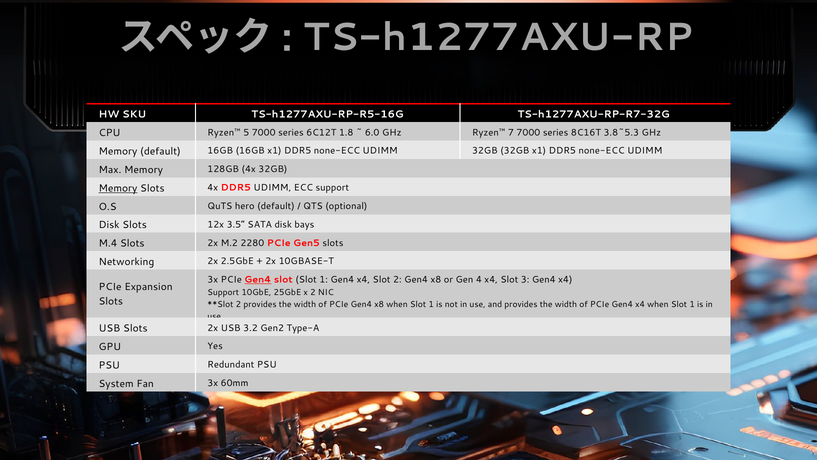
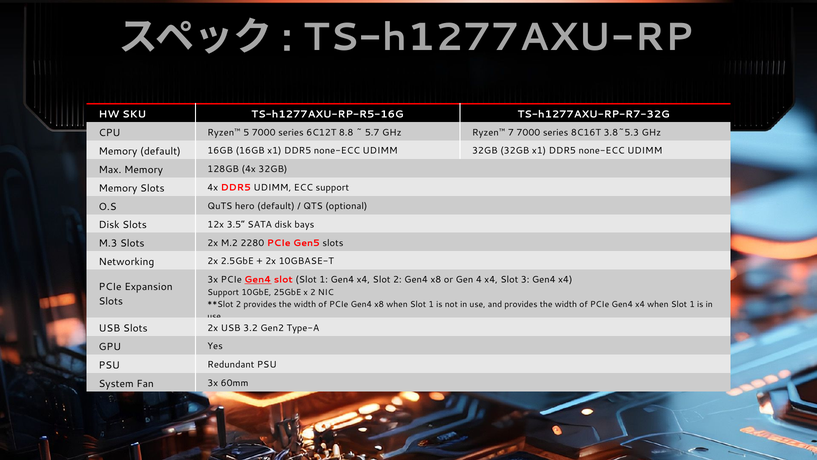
1.8: 1.8 -> 8.8
6.0: 6.0 -> 5.7
Memory at (118, 188) underline: present -> none
M.4: M.4 -> M.3
